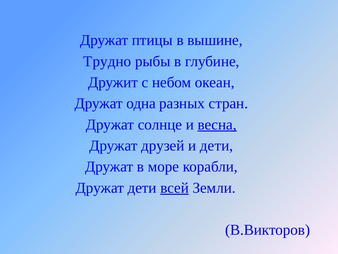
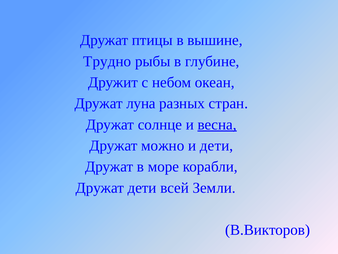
одна: одна -> луна
друзей: друзей -> можно
всей underline: present -> none
